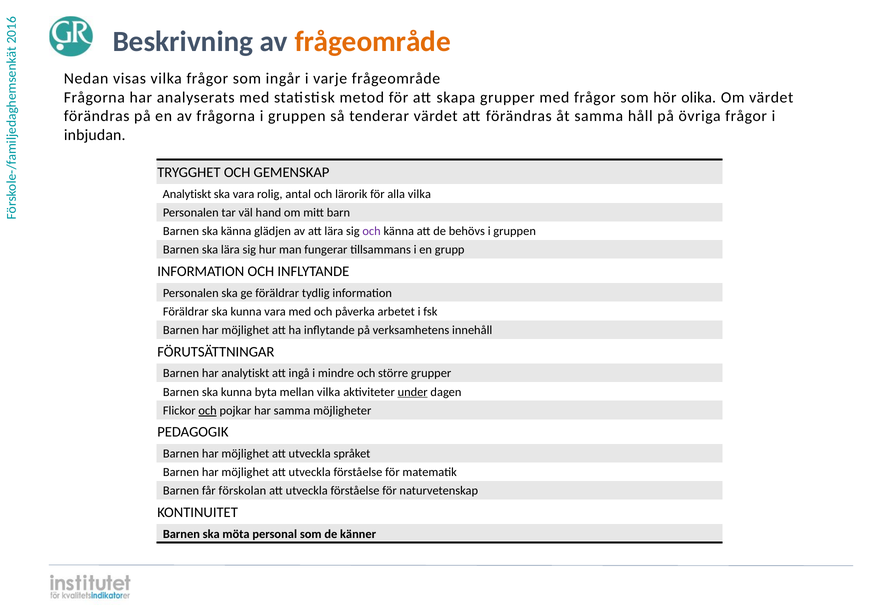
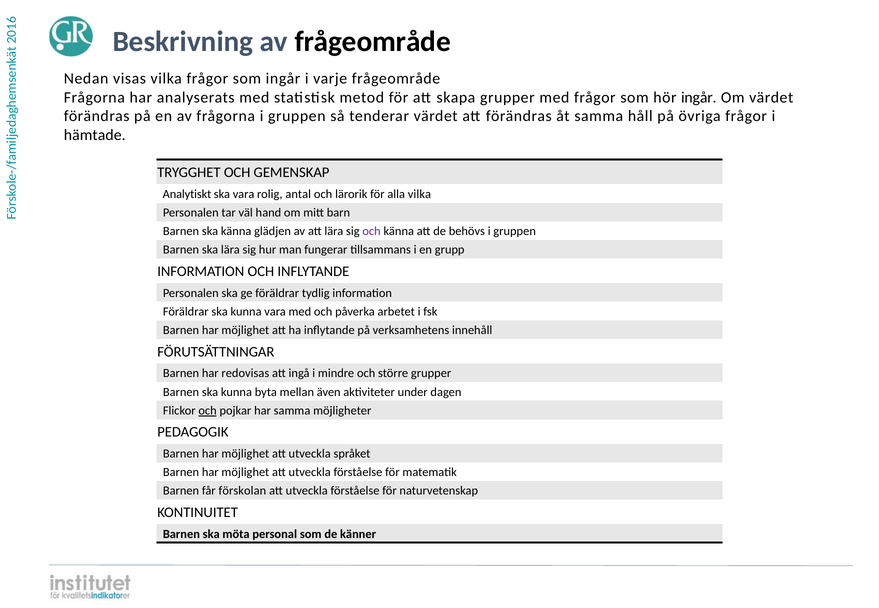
frågeområde at (373, 41) colour: orange -> black
hör olika: olika -> ingår
inbjudan: inbjudan -> hämtade
har analytiskt: analytiskt -> redovisas
mellan vilka: vilka -> även
under underline: present -> none
